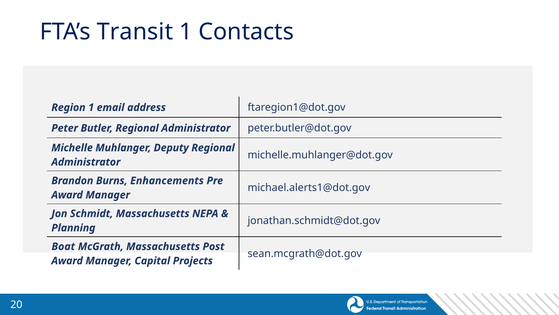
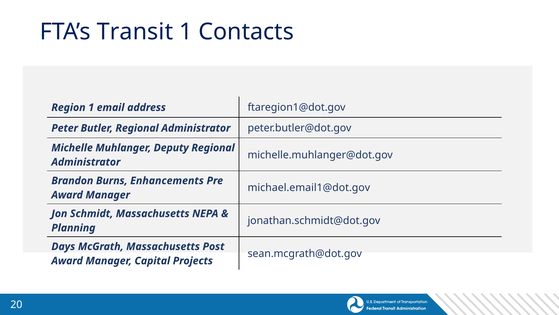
michael.alerts1@dot.gov: michael.alerts1@dot.gov -> michael.email1@dot.gov
Boat: Boat -> Days
